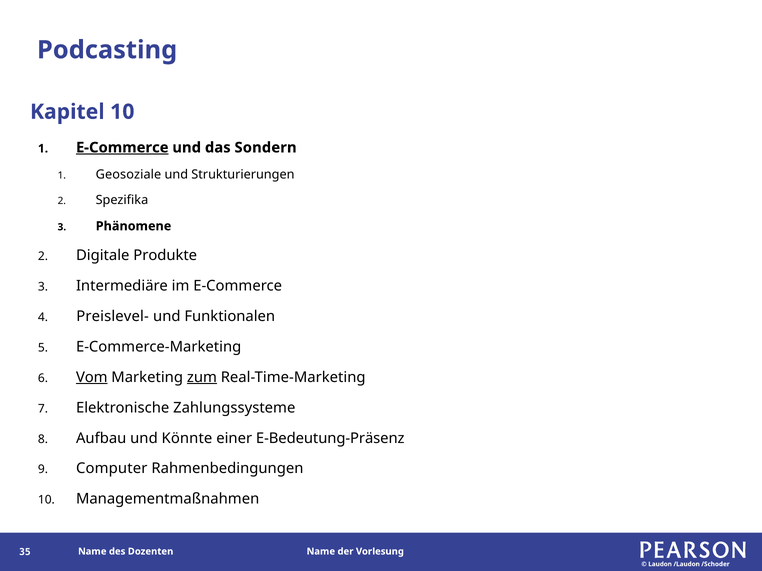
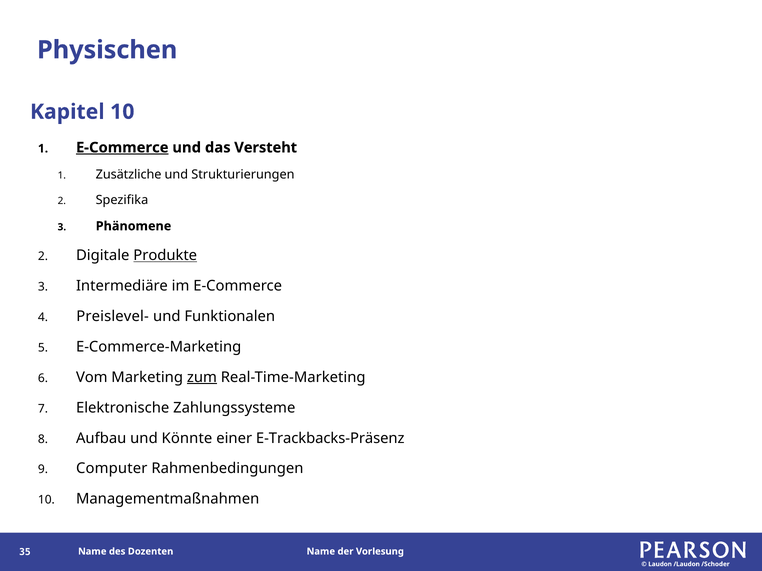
Podcasting: Podcasting -> Physischen
Sondern: Sondern -> Versteht
Geosoziale: Geosoziale -> Zusätzliche
Produkte underline: none -> present
Vom underline: present -> none
E-Bedeutung-Präsenz: E-Bedeutung-Präsenz -> E-Trackbacks-Präsenz
